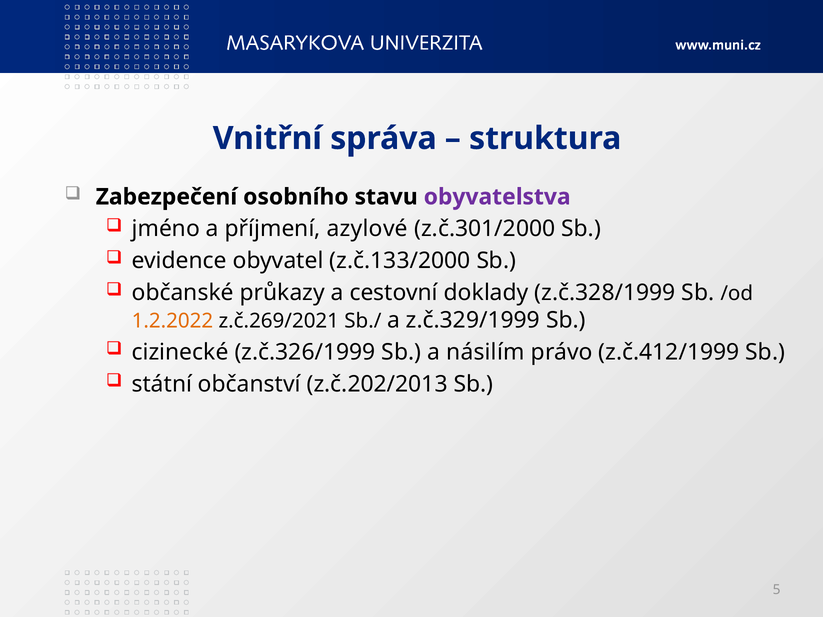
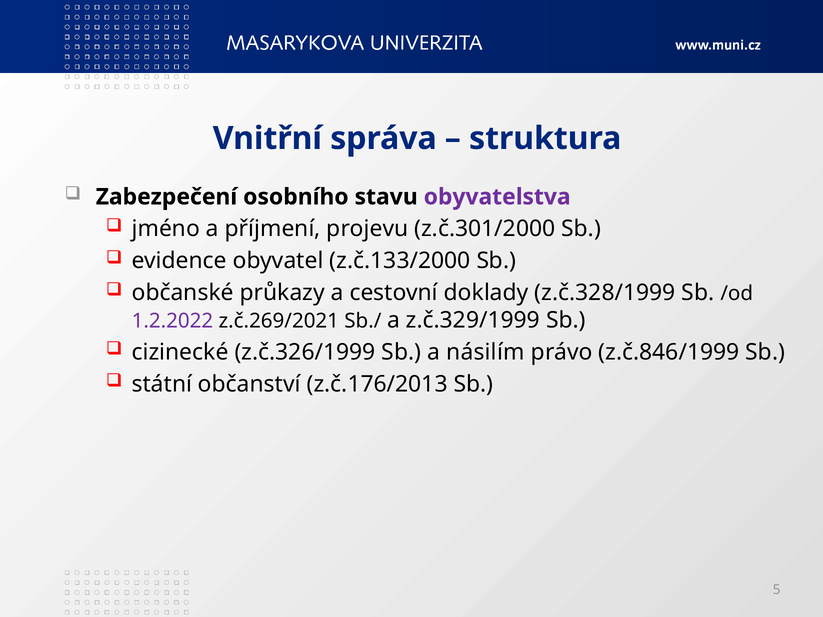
azylové: azylové -> projevu
1.2.2022 colour: orange -> purple
z.č.412/1999: z.č.412/1999 -> z.č.846/1999
z.č.202/2013: z.č.202/2013 -> z.č.176/2013
